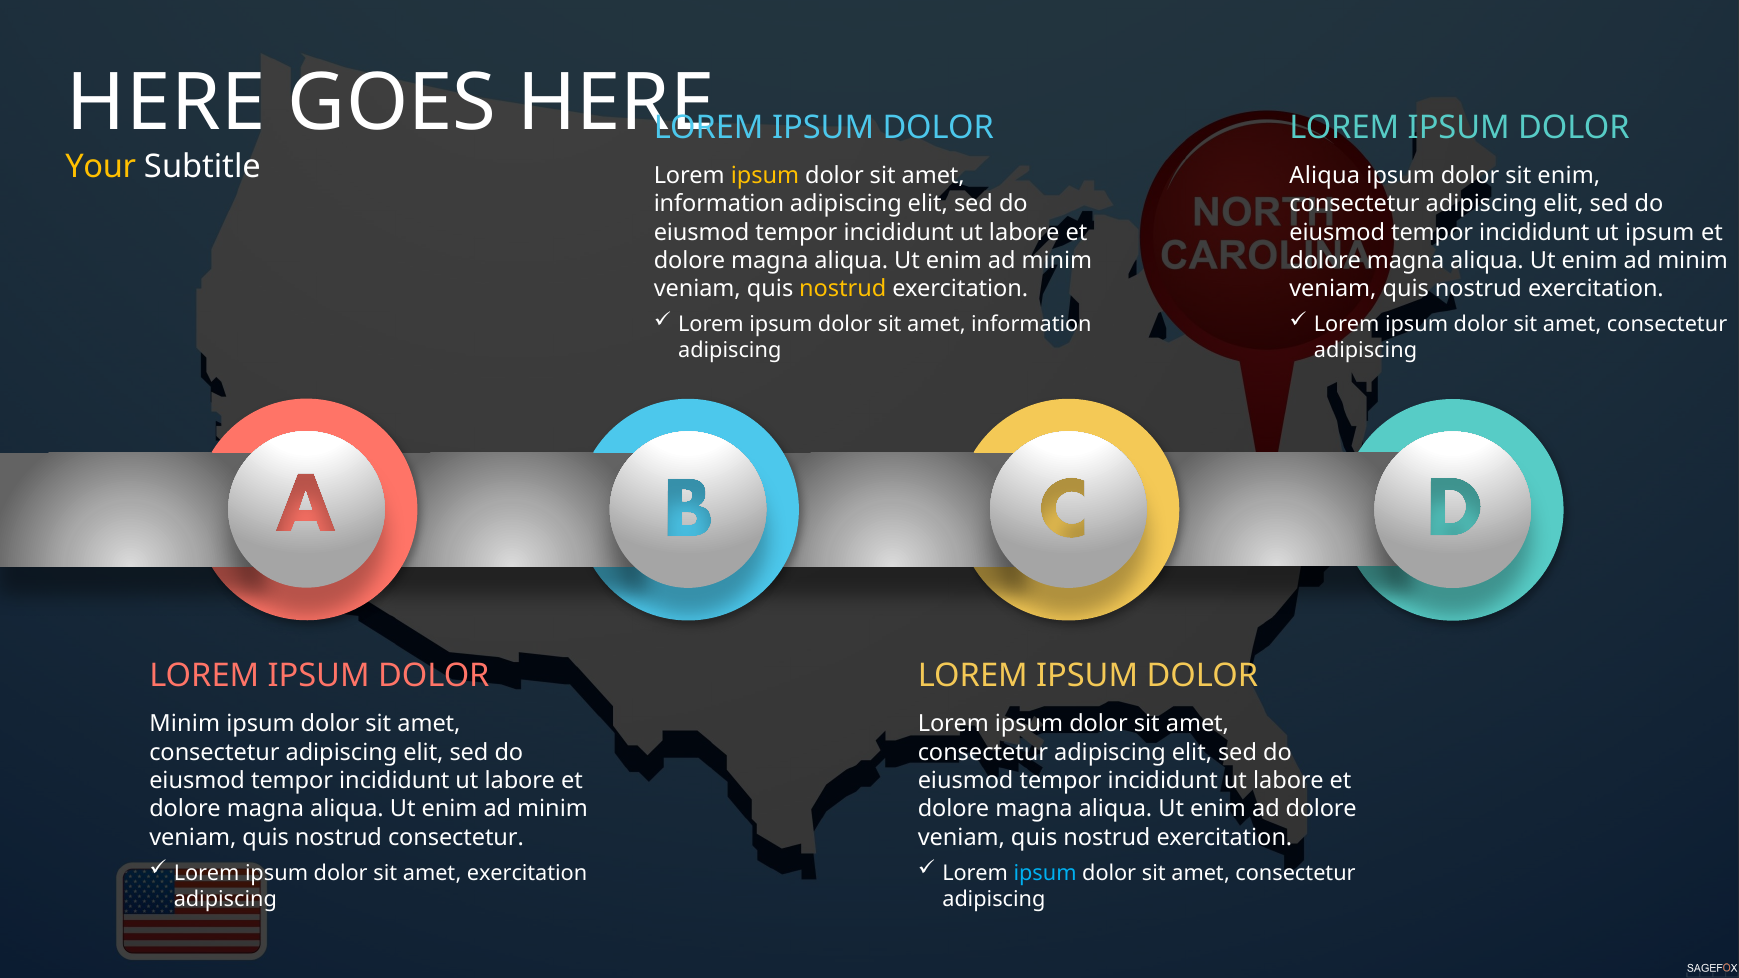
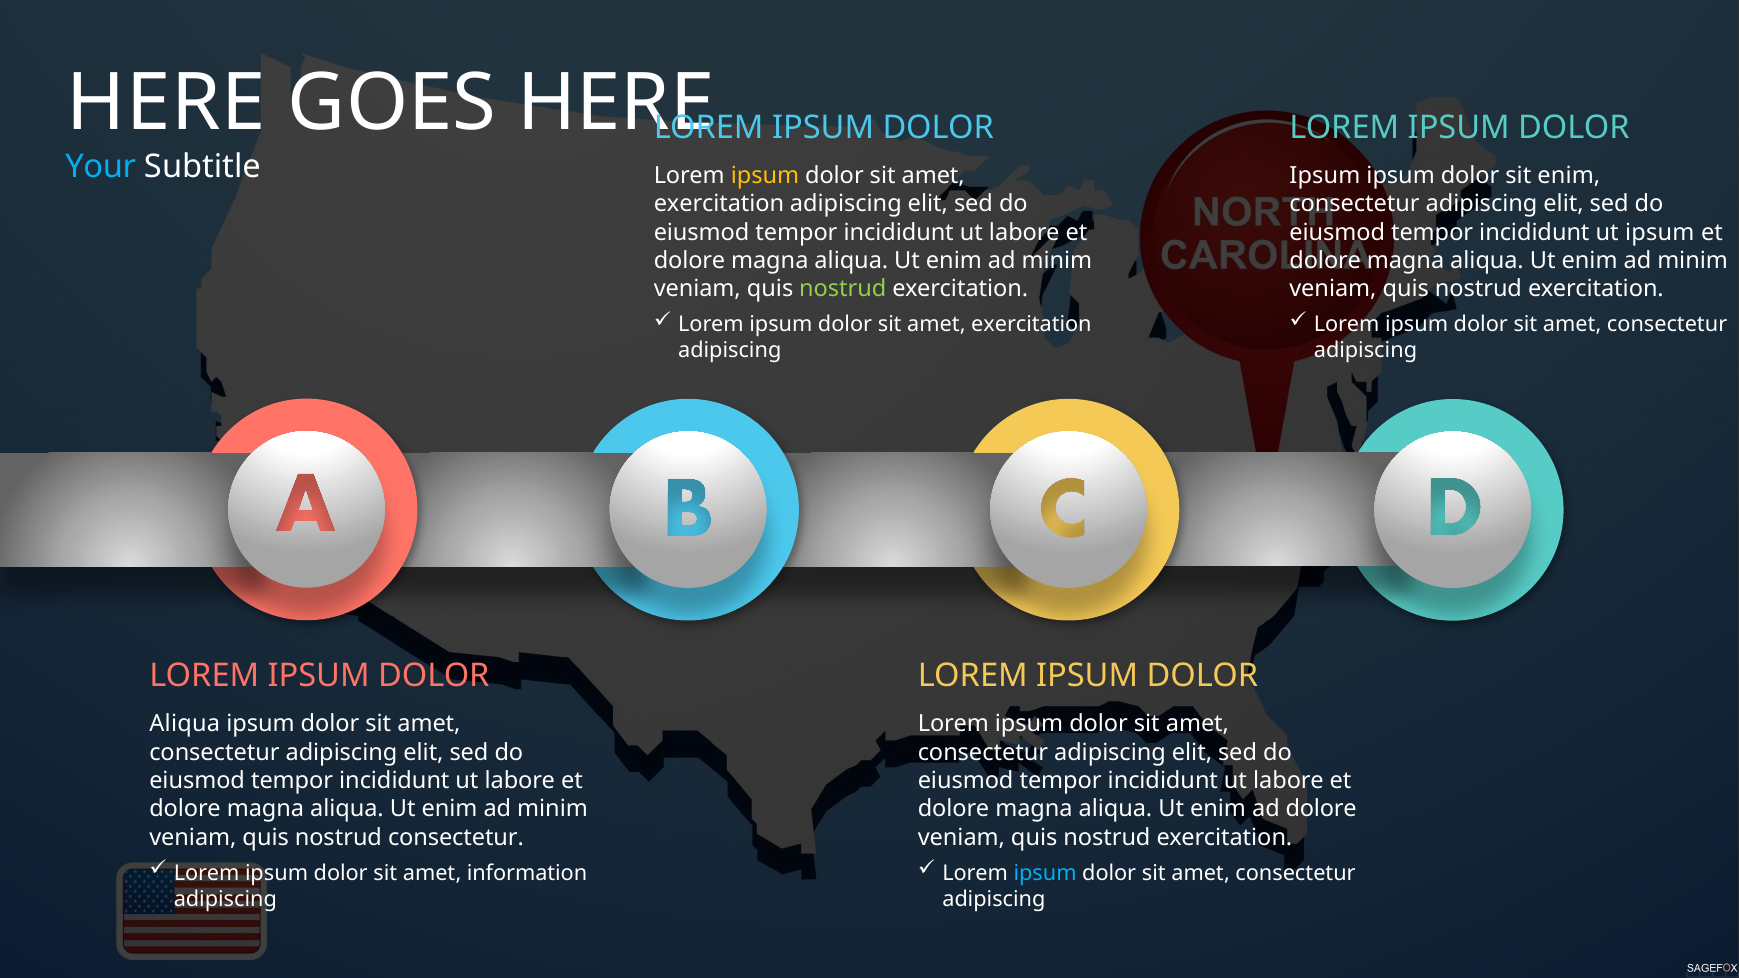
Your colour: yellow -> light blue
Aliqua at (1325, 176): Aliqua -> Ipsum
information at (719, 204): information -> exercitation
nostrud at (843, 289) colour: yellow -> light green
information at (1031, 325): information -> exercitation
Minim at (185, 724): Minim -> Aliqua
amet exercitation: exercitation -> information
